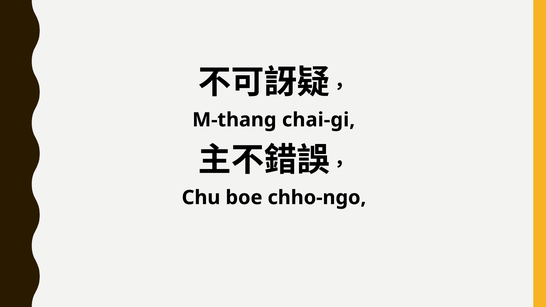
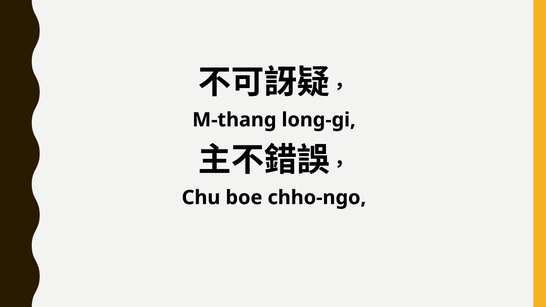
chai-gi: chai-gi -> long-gi
